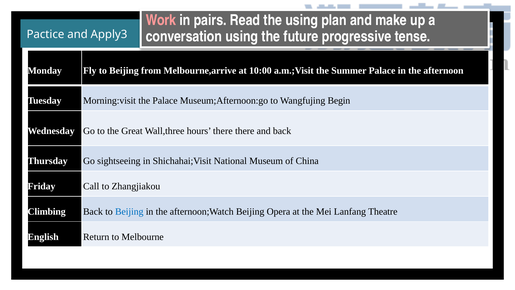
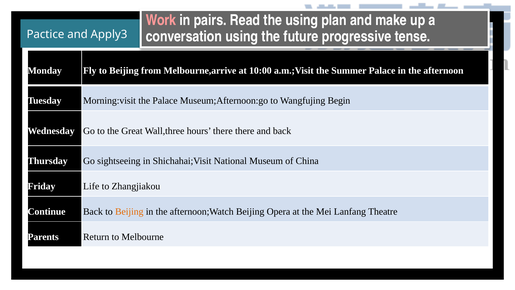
Call: Call -> Life
Climbing: Climbing -> Continue
Beijing at (129, 211) colour: blue -> orange
English: English -> Parents
